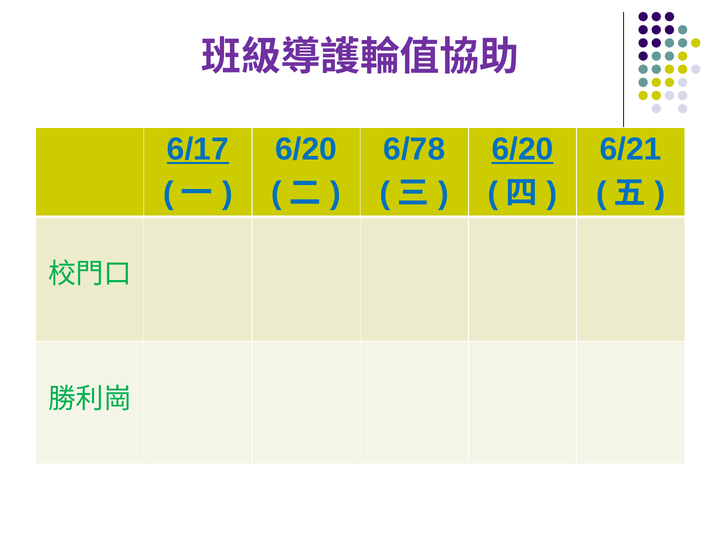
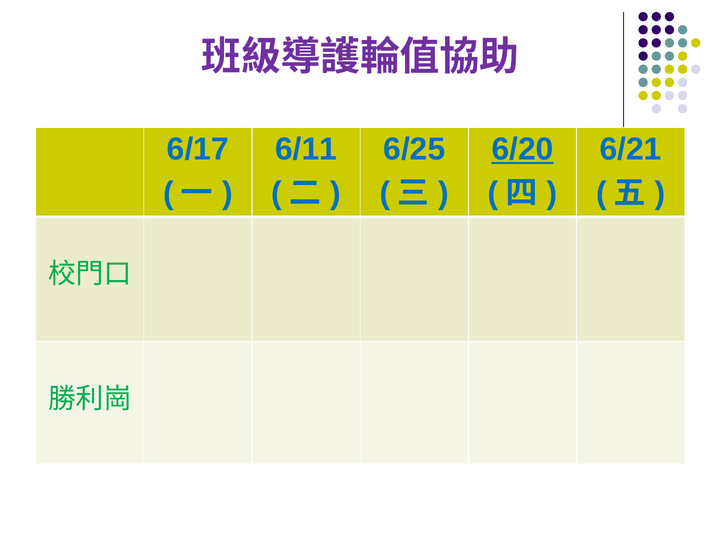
6/17 underline: present -> none
6/20 at (306, 149): 6/20 -> 6/11
6/78: 6/78 -> 6/25
